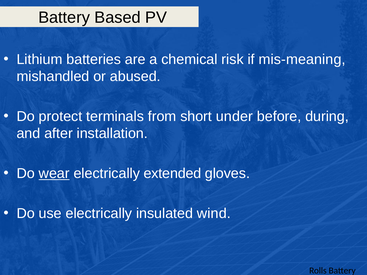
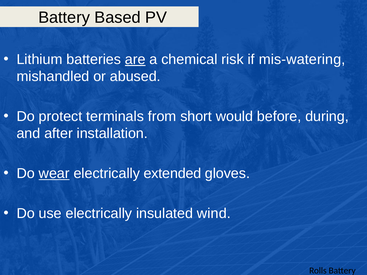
are underline: none -> present
mis-meaning: mis-meaning -> mis-watering
under: under -> would
